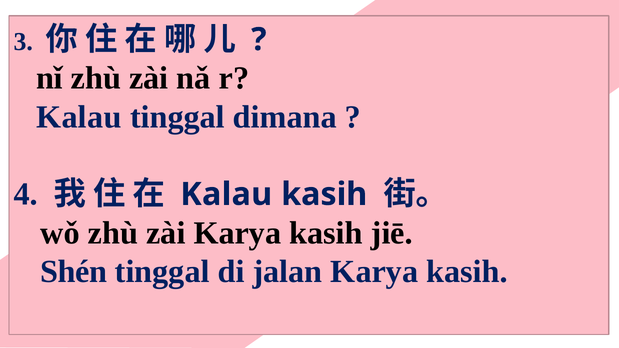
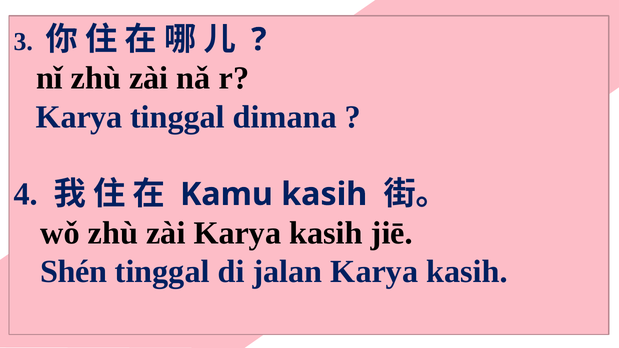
Kalau at (79, 117): Kalau -> Karya
Kalau at (226, 194): Kalau -> Kamu
